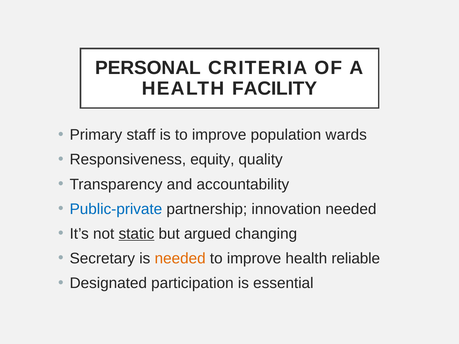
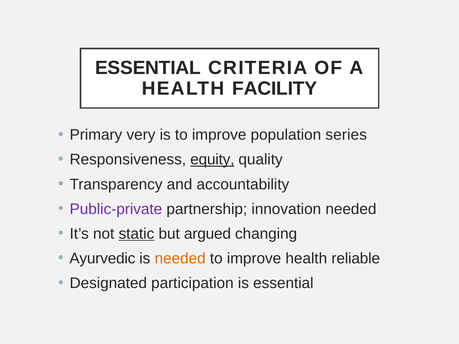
PERSONAL at (148, 68): PERSONAL -> ESSENTIAL
staff: staff -> very
wards: wards -> series
equity underline: none -> present
Public-private colour: blue -> purple
Secretary: Secretary -> Ayurvedic
